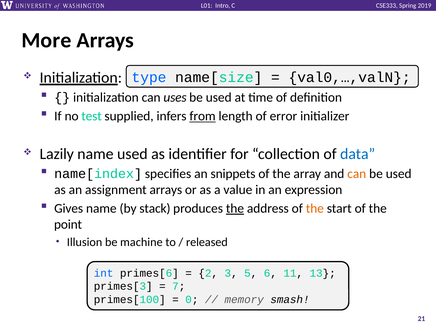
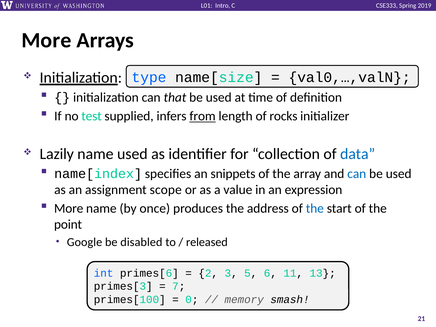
uses: uses -> that
error: error -> rocks
can at (357, 174) colour: orange -> blue
assignment arrays: arrays -> scope
Gives at (69, 208): Gives -> More
stack: stack -> once
the at (235, 208) underline: present -> none
the at (315, 208) colour: orange -> blue
Illusion: Illusion -> Google
machine: machine -> disabled
